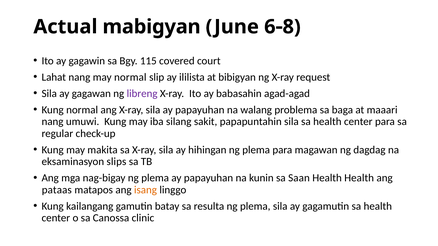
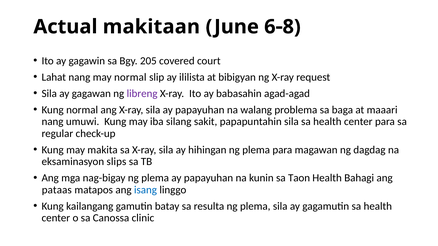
mabigyan: mabigyan -> makitaan
115: 115 -> 205
Saan: Saan -> Taon
Health Health: Health -> Bahagi
isang colour: orange -> blue
